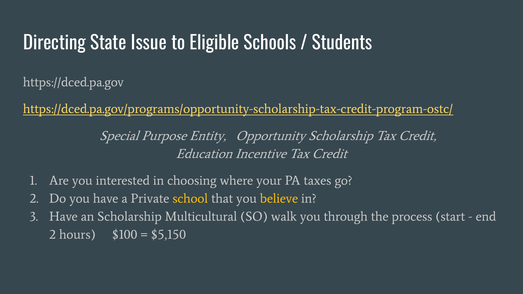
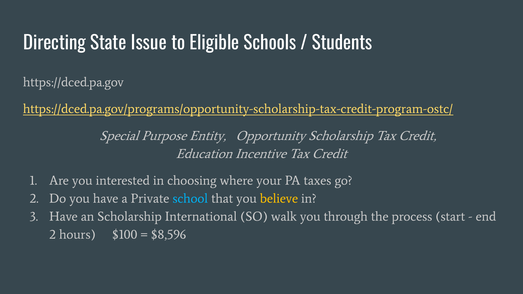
school colour: yellow -> light blue
Multicultural: Multicultural -> International
$5,150: $5,150 -> $8,596
